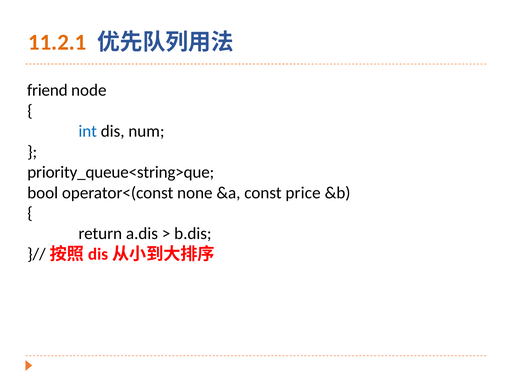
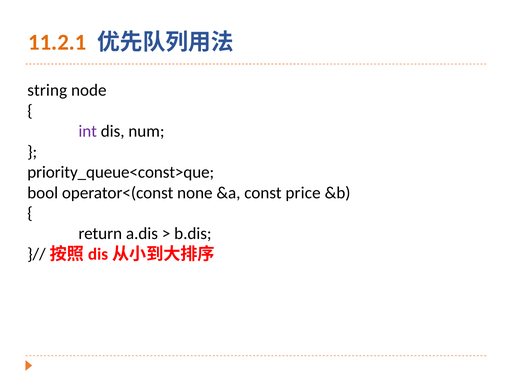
friend: friend -> string
int colour: blue -> purple
priority_queue<string>que: priority_queue<string>que -> priority_queue<const>que
